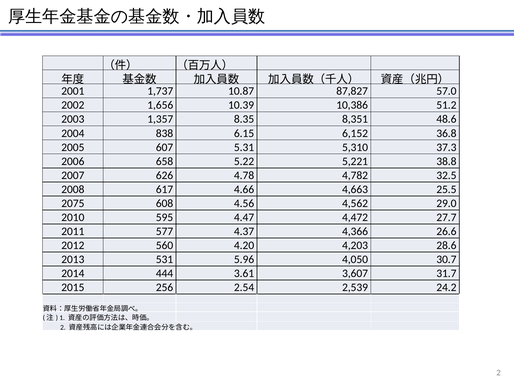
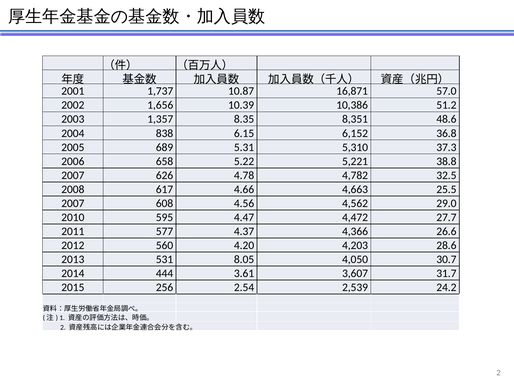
87,827: 87,827 -> 16,871
607: 607 -> 689
2075 at (73, 204): 2075 -> 2007
5.96: 5.96 -> 8.05
